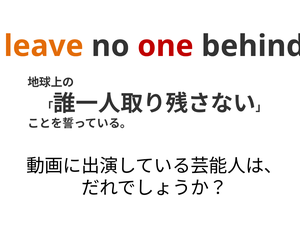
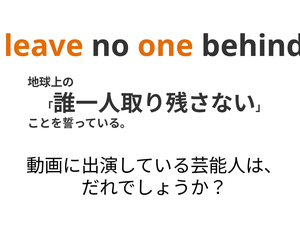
one colour: red -> orange
